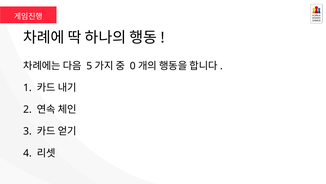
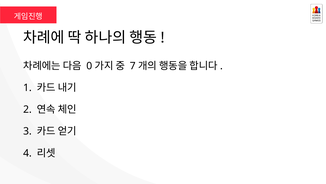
5: 5 -> 0
0: 0 -> 7
